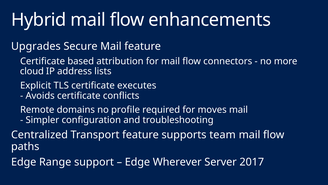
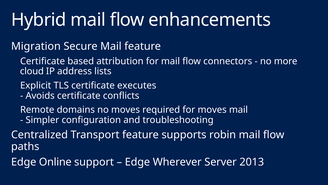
Upgrades: Upgrades -> Migration
no profile: profile -> moves
team: team -> robin
Range: Range -> Online
2017: 2017 -> 2013
